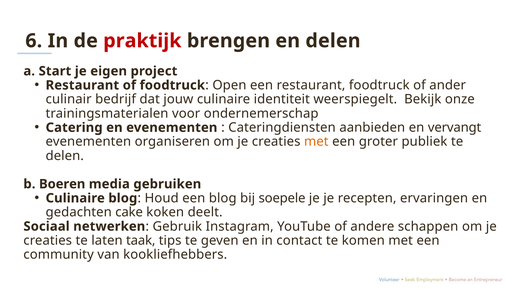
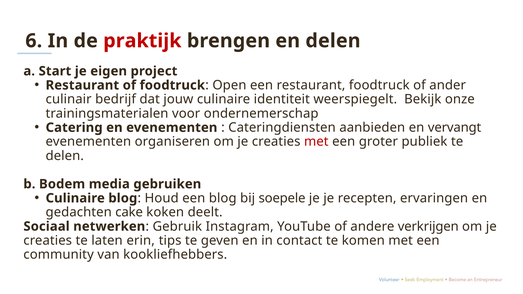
met at (316, 142) colour: orange -> red
Boeren: Boeren -> Bodem
schappen: schappen -> verkrijgen
taak: taak -> erin
